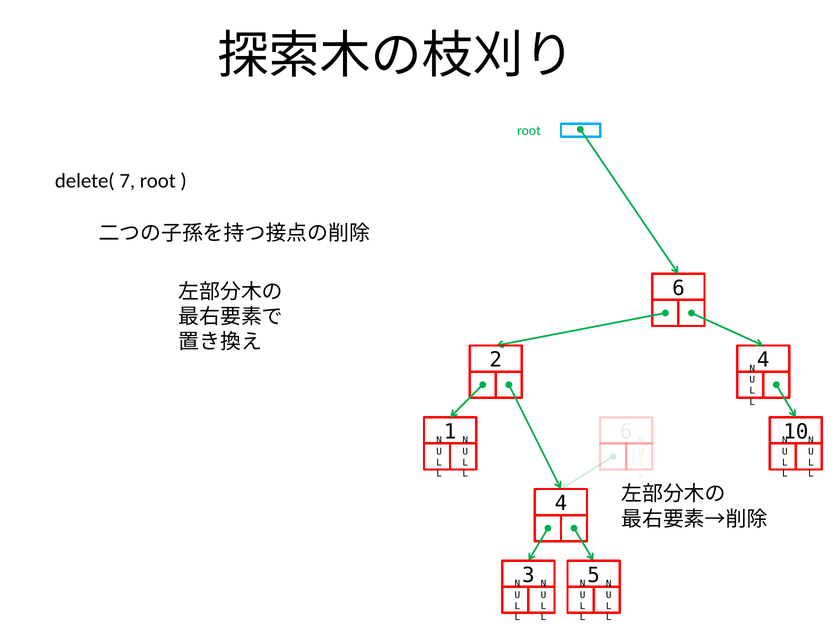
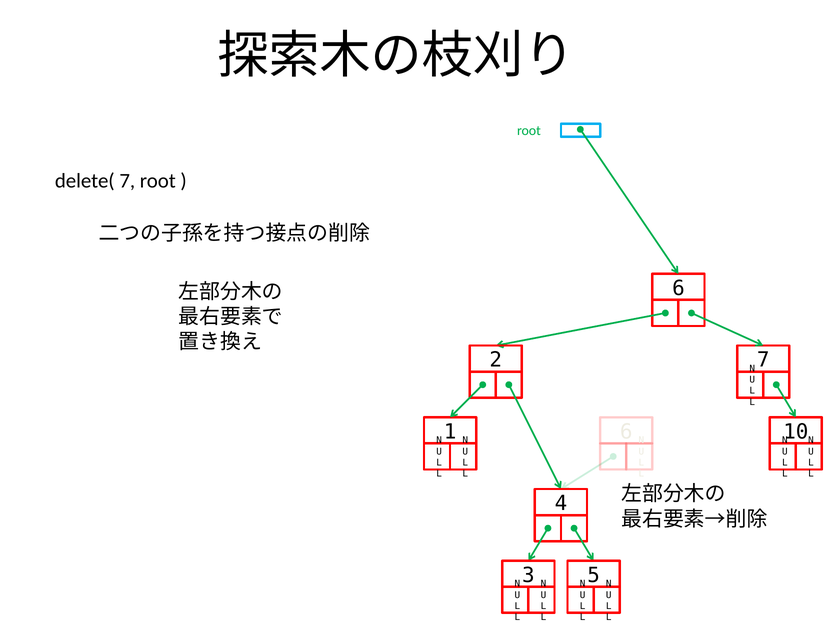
2 4: 4 -> 7
